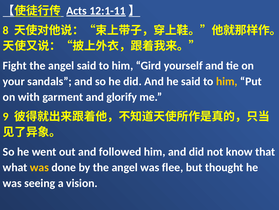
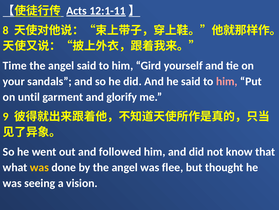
Fight: Fight -> Time
him at (227, 81) colour: yellow -> pink
with: with -> until
